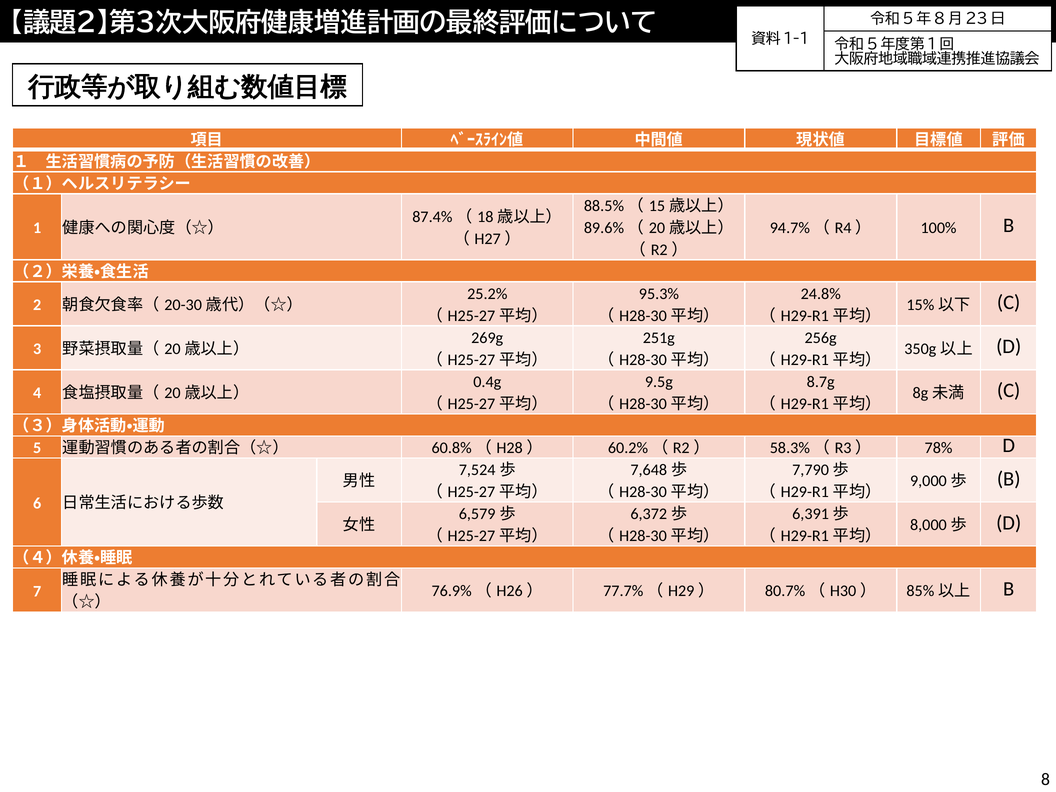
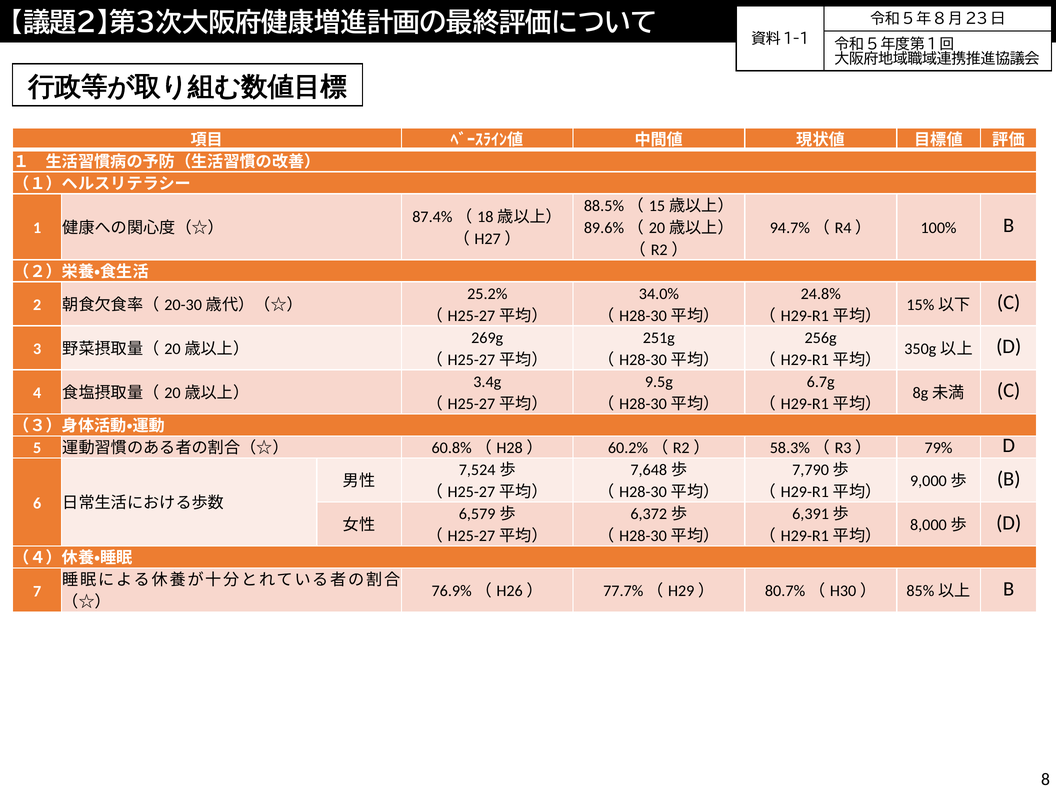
95.3%: 95.3% -> 34.0%
0.4g: 0.4g -> 3.4g
8.7g: 8.7g -> 6.7g
78%: 78% -> 79%
